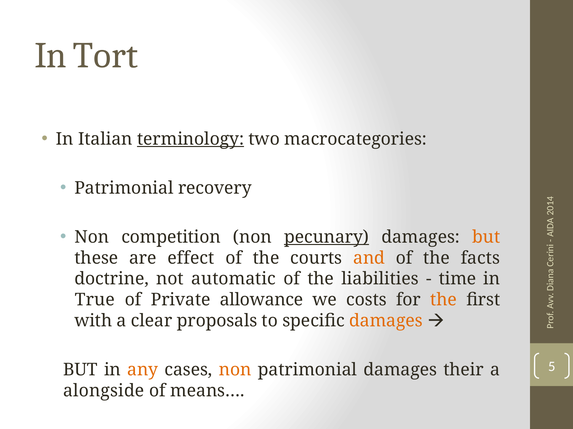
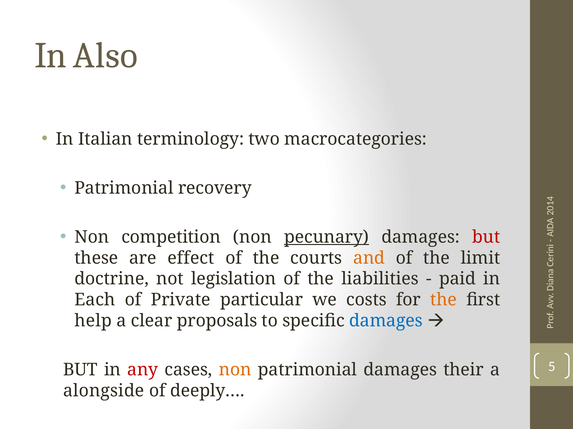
Tort: Tort -> Also
terminology underline: present -> none
but at (486, 237) colour: orange -> red
facts: facts -> limit
automatic: automatic -> legislation
time: time -> paid
True: True -> Each
allowance: allowance -> particular
with: with -> help
damages at (386, 321) colour: orange -> blue
any colour: orange -> red
means…: means… -> deeply…
